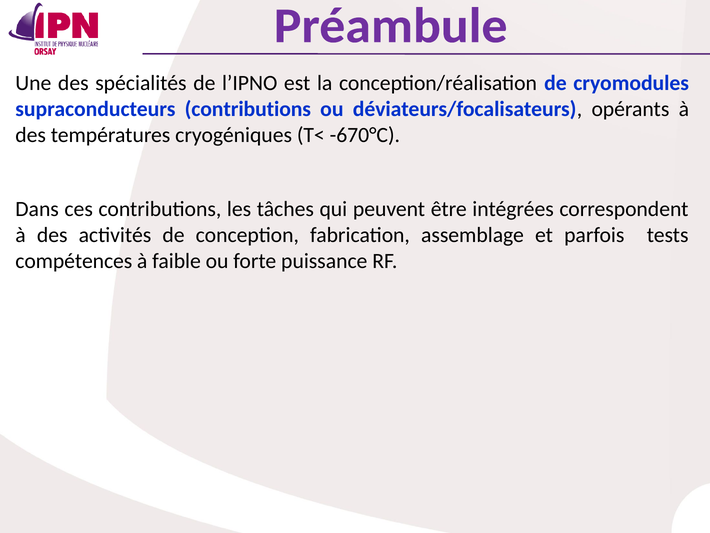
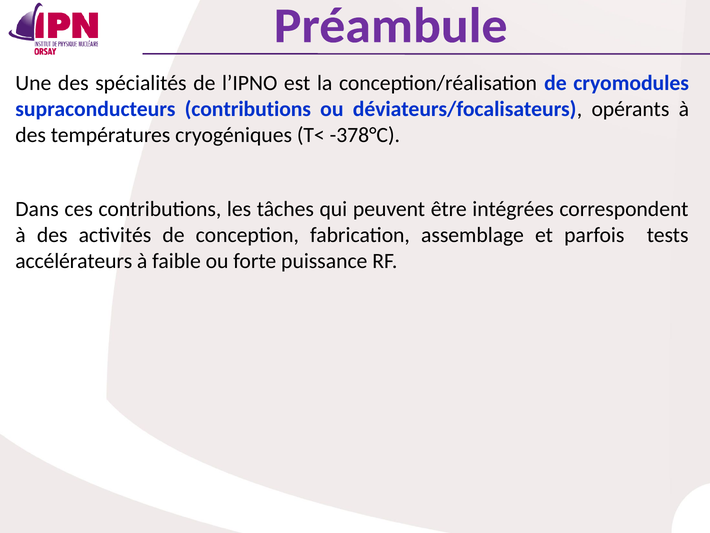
-670°C: -670°C -> -378°C
compétences: compétences -> accélérateurs
